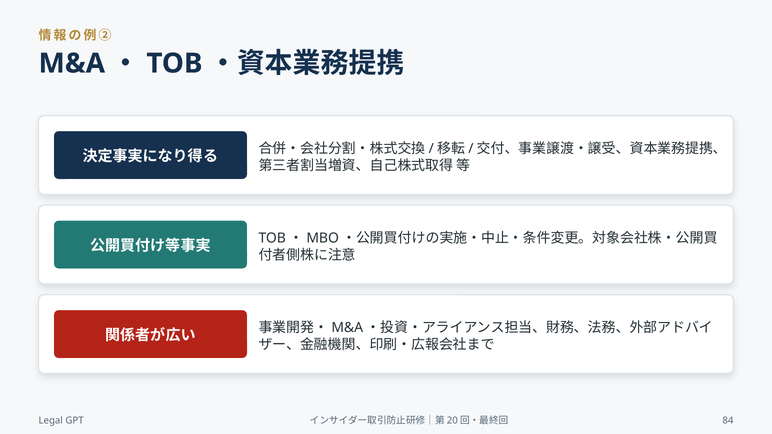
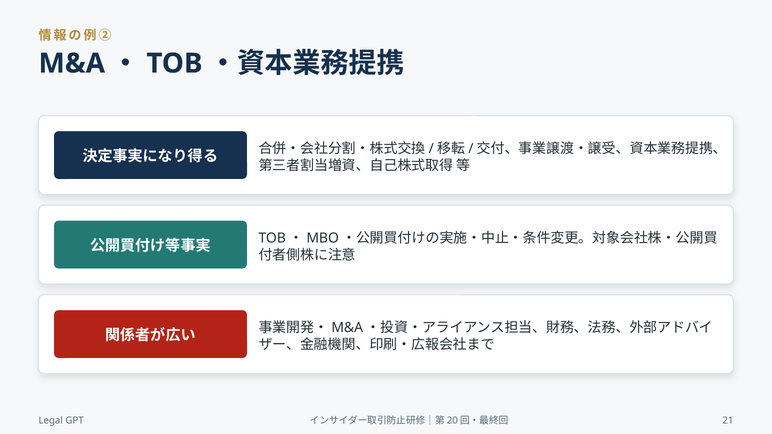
84: 84 -> 21
